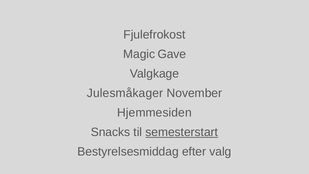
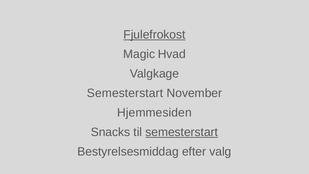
Fjulefrokost underline: none -> present
Gave: Gave -> Hvad
Julesmåkager at (125, 93): Julesmåkager -> Semesterstart
